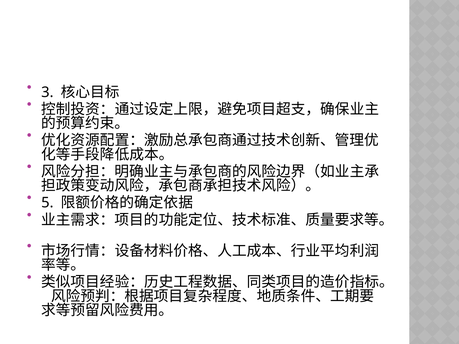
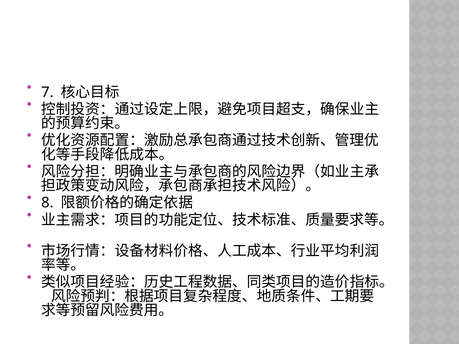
3: 3 -> 7
5: 5 -> 8
